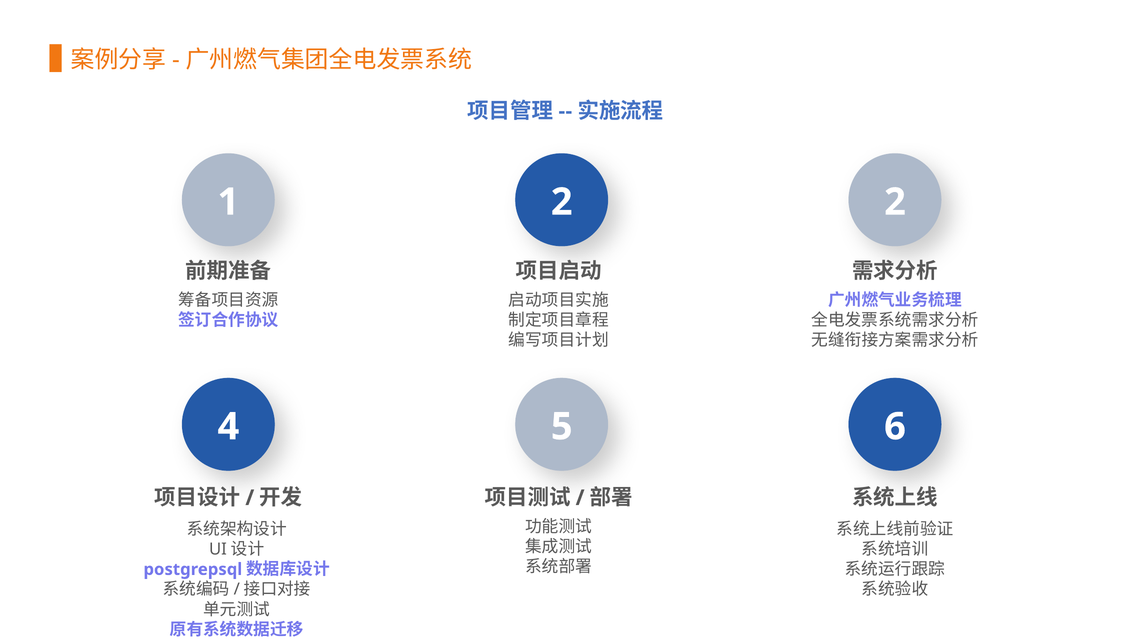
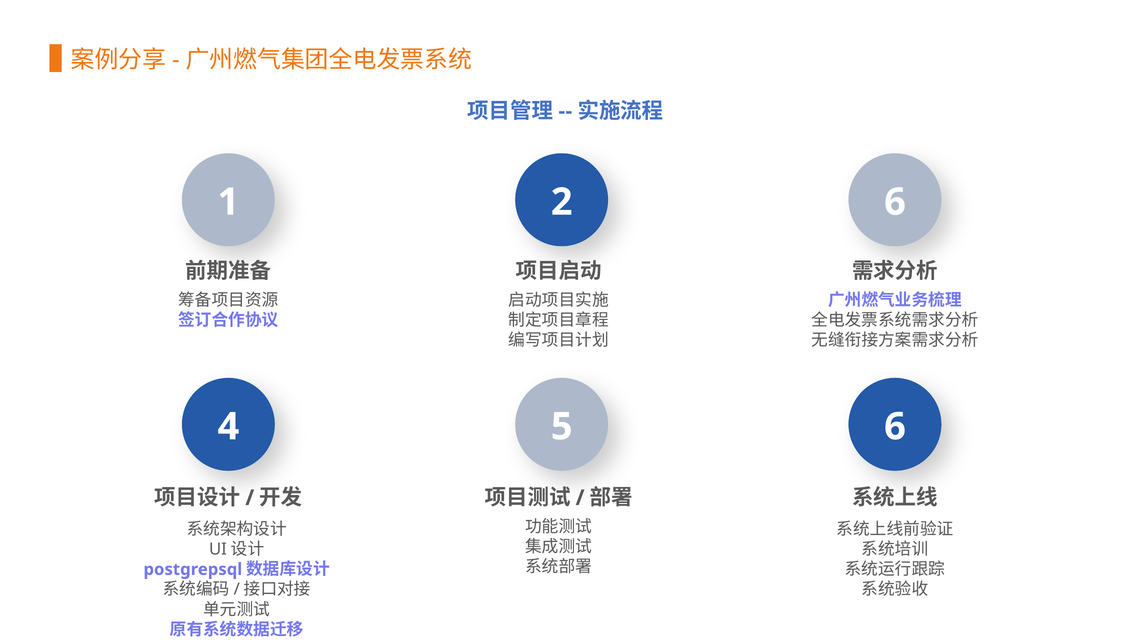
2 2: 2 -> 6
